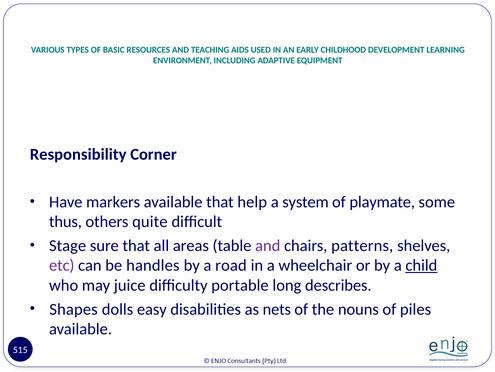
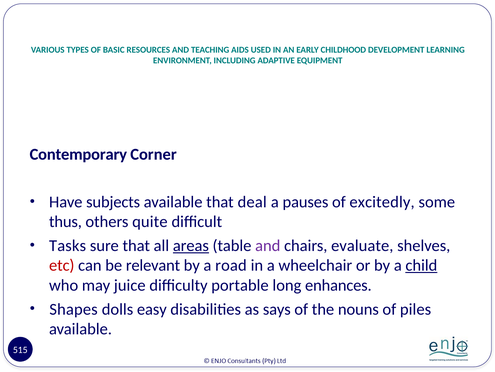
Responsibility: Responsibility -> Contemporary
markers: markers -> subjects
help: help -> deal
system: system -> pauses
playmate: playmate -> excitedly
Stage: Stage -> Tasks
areas underline: none -> present
patterns: patterns -> evaluate
etc colour: purple -> red
handles: handles -> relevant
describes: describes -> enhances
nets: nets -> says
